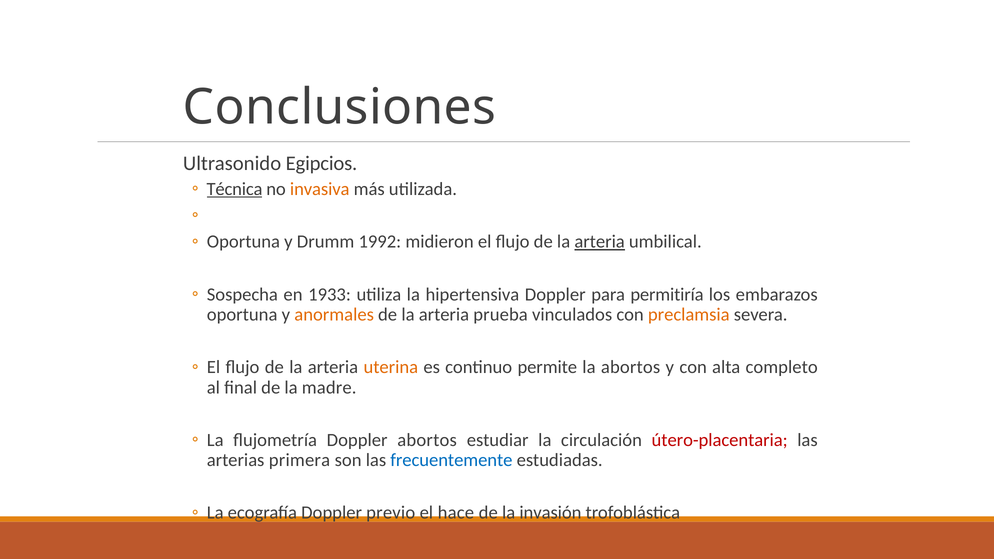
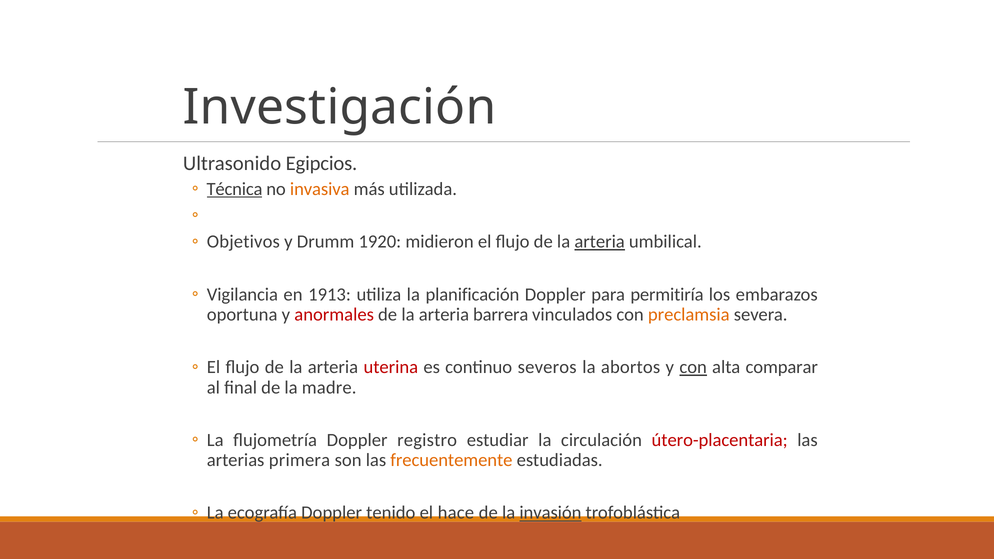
Conclusiones: Conclusiones -> Investigación
Oportuna at (243, 242): Oportuna -> Objetivos
1992: 1992 -> 1920
Sospecha: Sospecha -> Vigilancia
1933: 1933 -> 1913
hipertensiva: hipertensiva -> planificación
anormales colour: orange -> red
prueba: prueba -> barrera
uterina colour: orange -> red
permite: permite -> severos
con at (693, 367) underline: none -> present
completo: completo -> comparar
Doppler abortos: abortos -> registro
frecuentemente colour: blue -> orange
previo: previo -> tenido
invasión underline: none -> present
